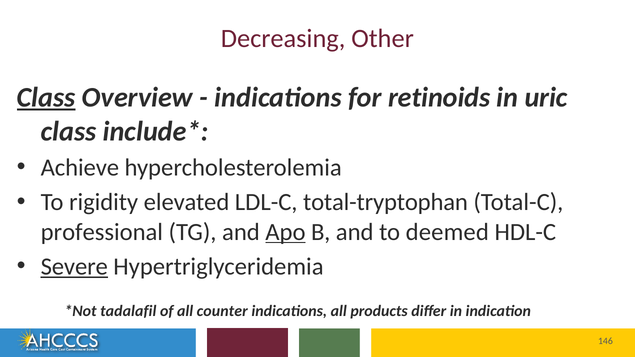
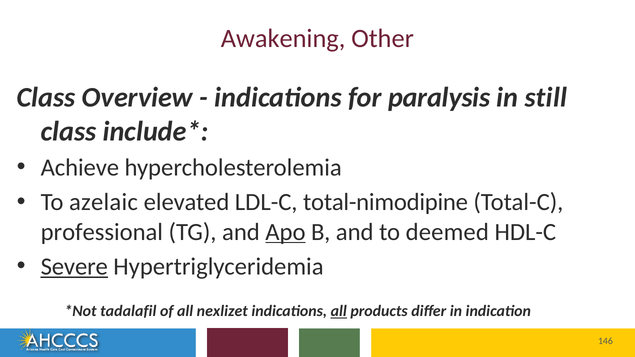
Decreasing: Decreasing -> Awakening
Class at (46, 97) underline: present -> none
retinoids: retinoids -> paralysis
uric: uric -> still
rigidity: rigidity -> azelaic
total-tryptophan: total-tryptophan -> total-nimodipine
counter: counter -> nexlizet
all at (339, 311) underline: none -> present
